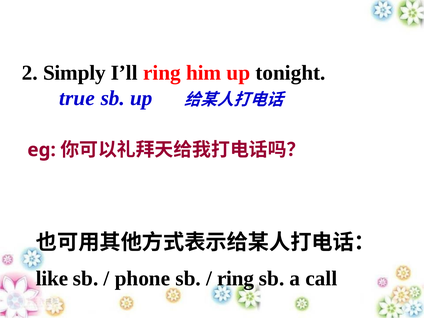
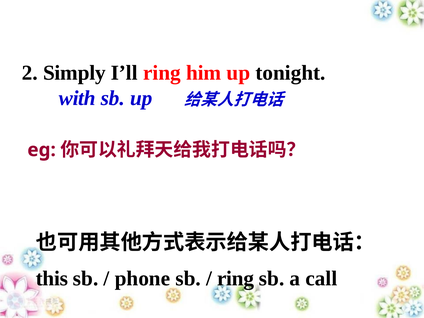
true: true -> with
like: like -> this
